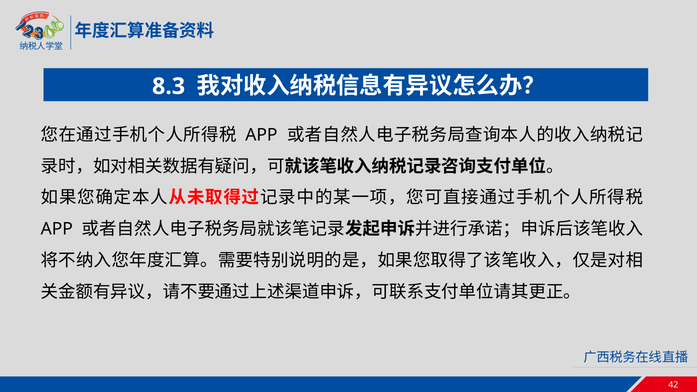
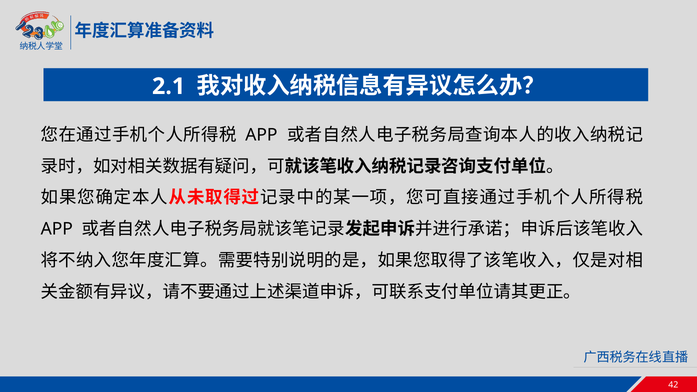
8.3: 8.3 -> 2.1
